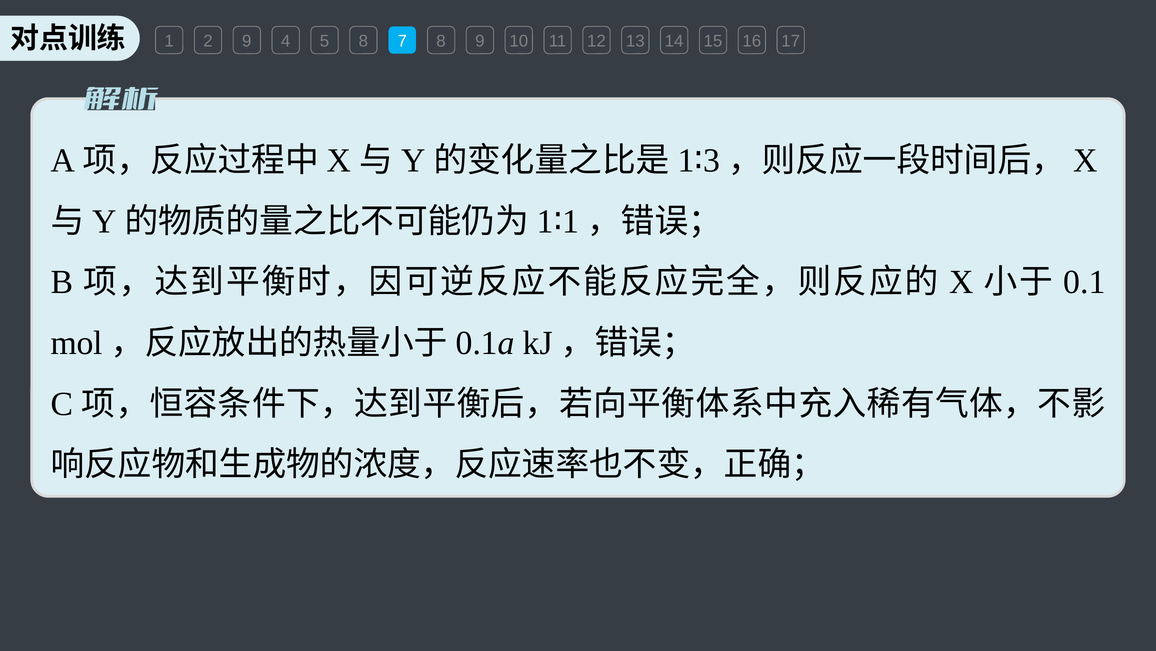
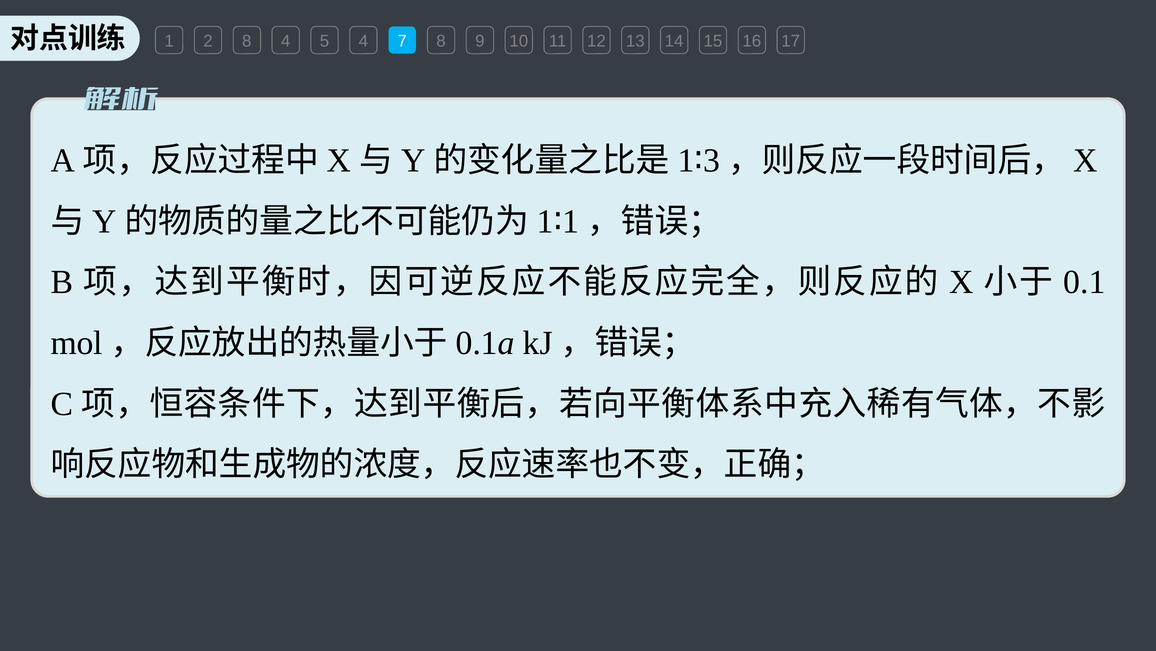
2 9: 9 -> 8
5 8: 8 -> 4
